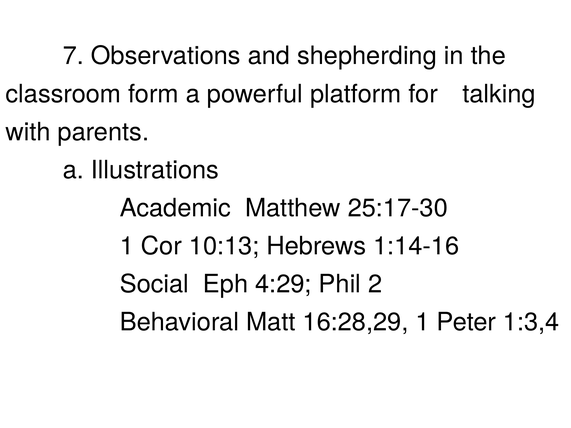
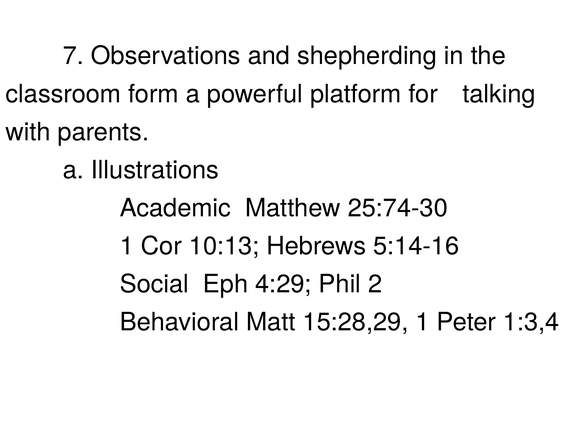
25:17-30: 25:17-30 -> 25:74-30
1:14-16: 1:14-16 -> 5:14-16
16:28,29: 16:28,29 -> 15:28,29
